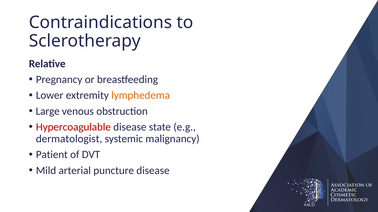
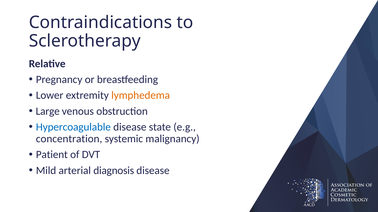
Hypercoagulable colour: red -> blue
dermatologist: dermatologist -> concentration
puncture: puncture -> diagnosis
